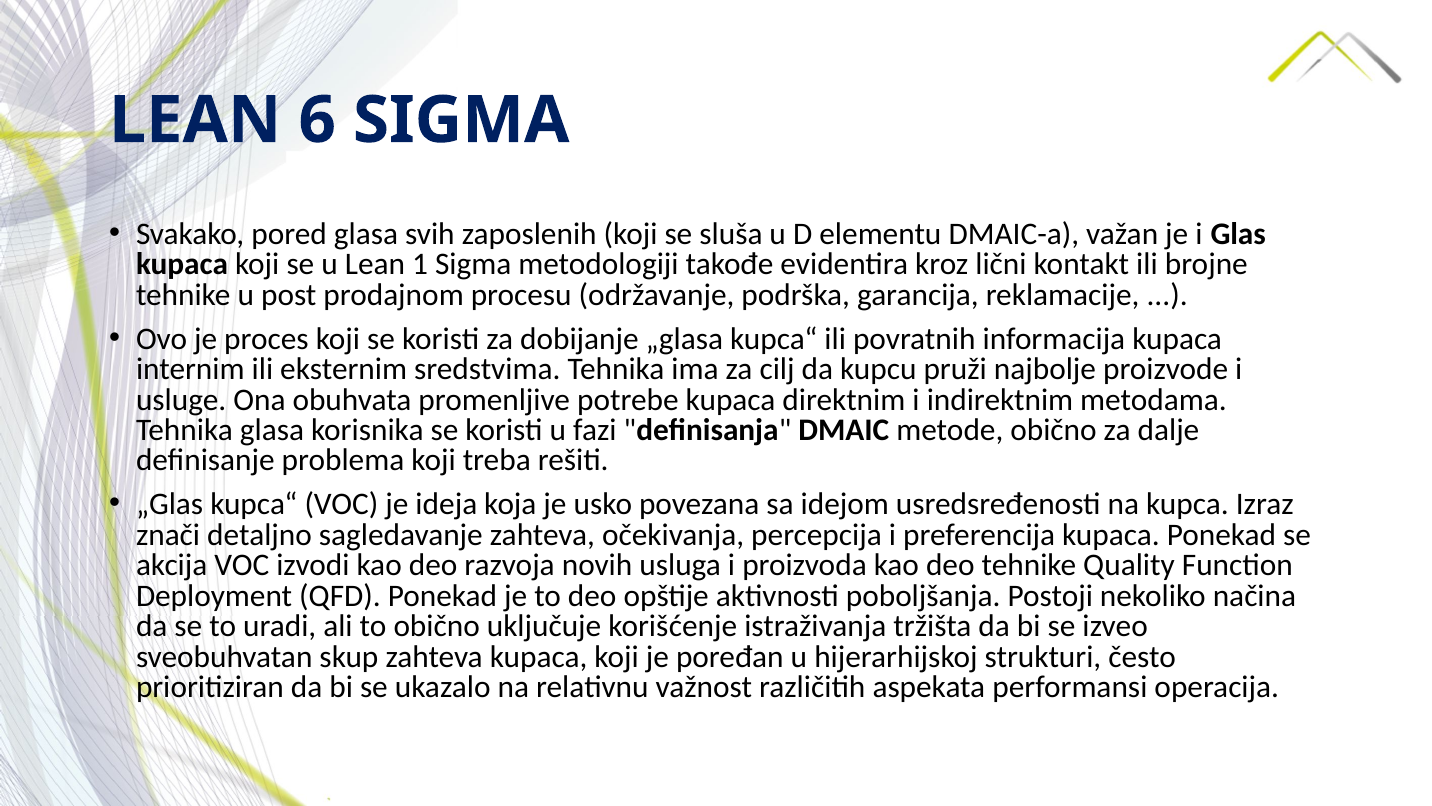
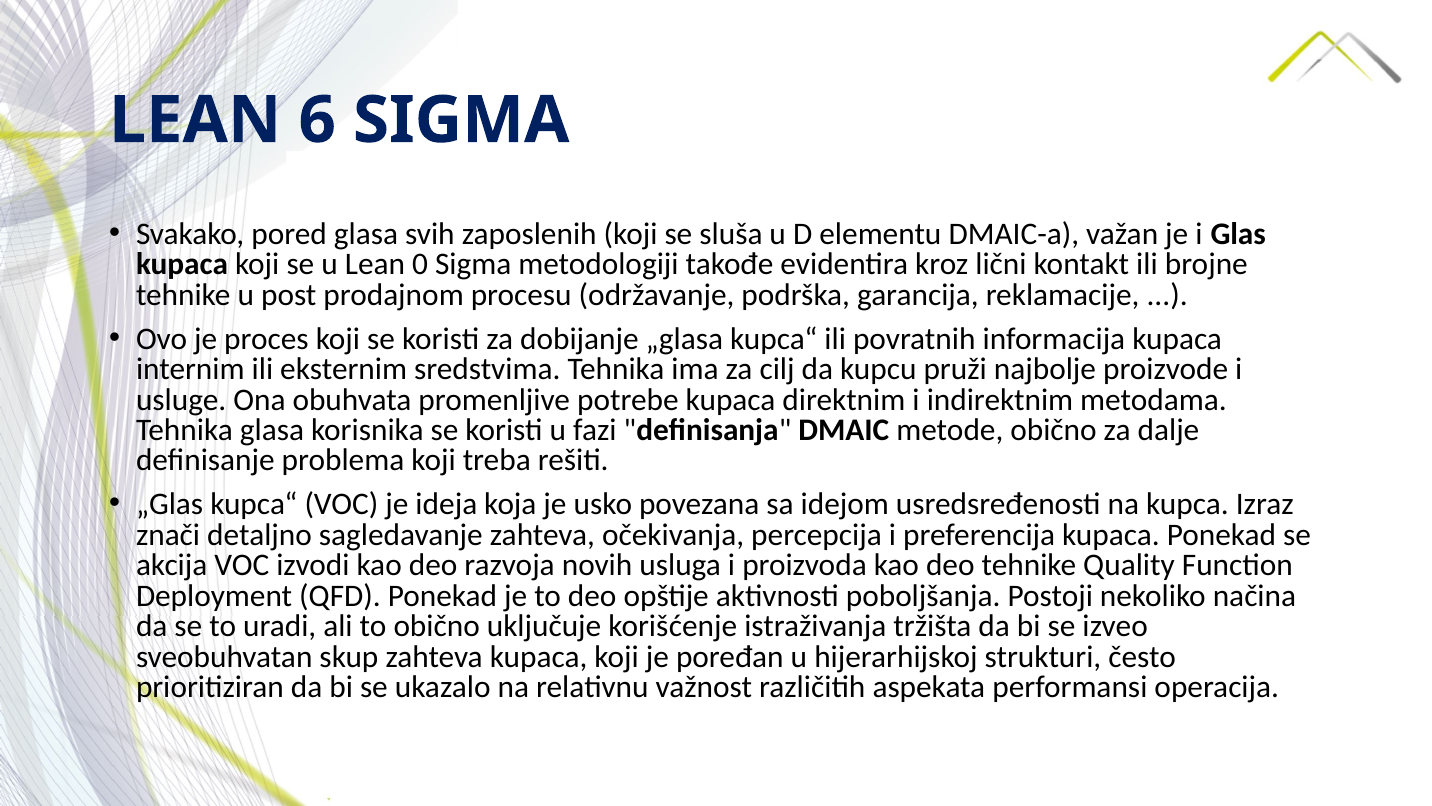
1: 1 -> 0
